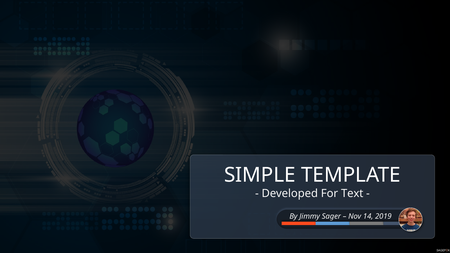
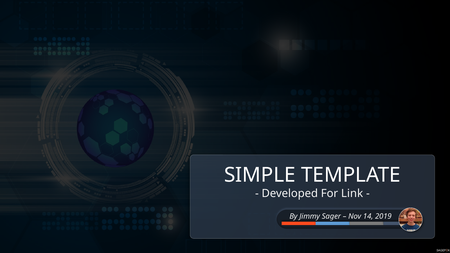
Text: Text -> Link
